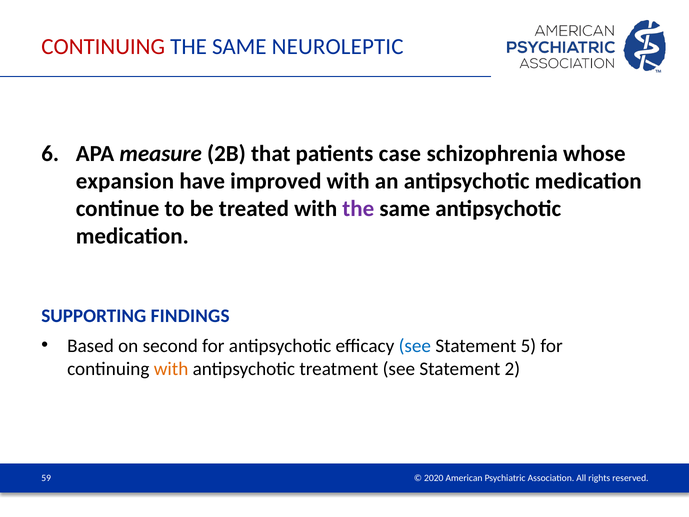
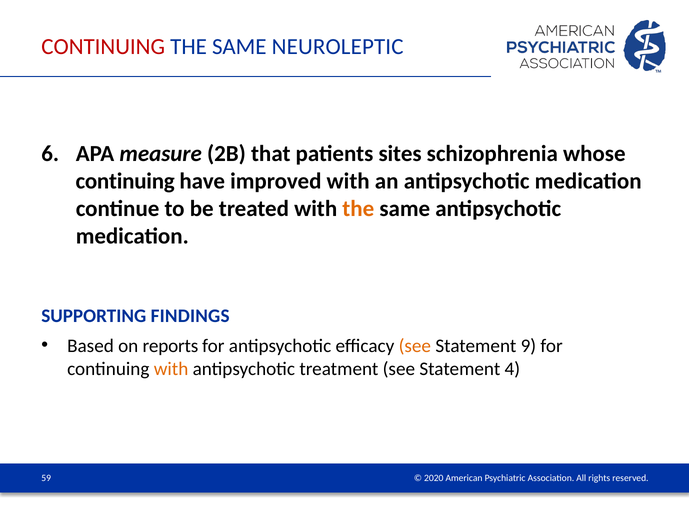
case: case -> sites
expansion at (125, 181): expansion -> continuing
the at (358, 209) colour: purple -> orange
second: second -> reports
see at (415, 346) colour: blue -> orange
5: 5 -> 9
2: 2 -> 4
